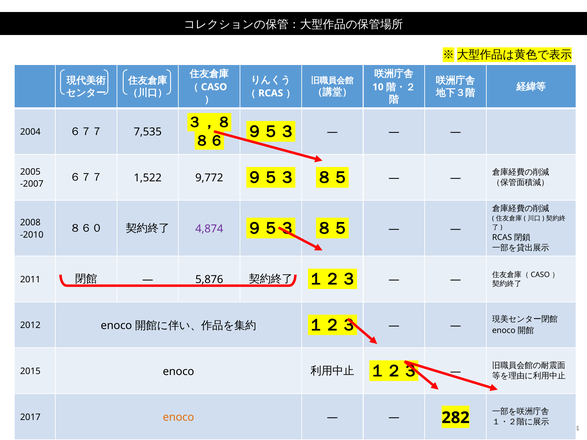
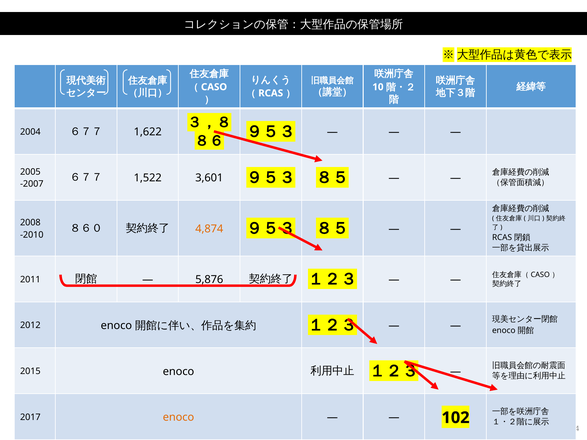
7,535: 7,535 -> 1,622
9,772: 9,772 -> 3,601
4,874 colour: purple -> orange
282: 282 -> 102
